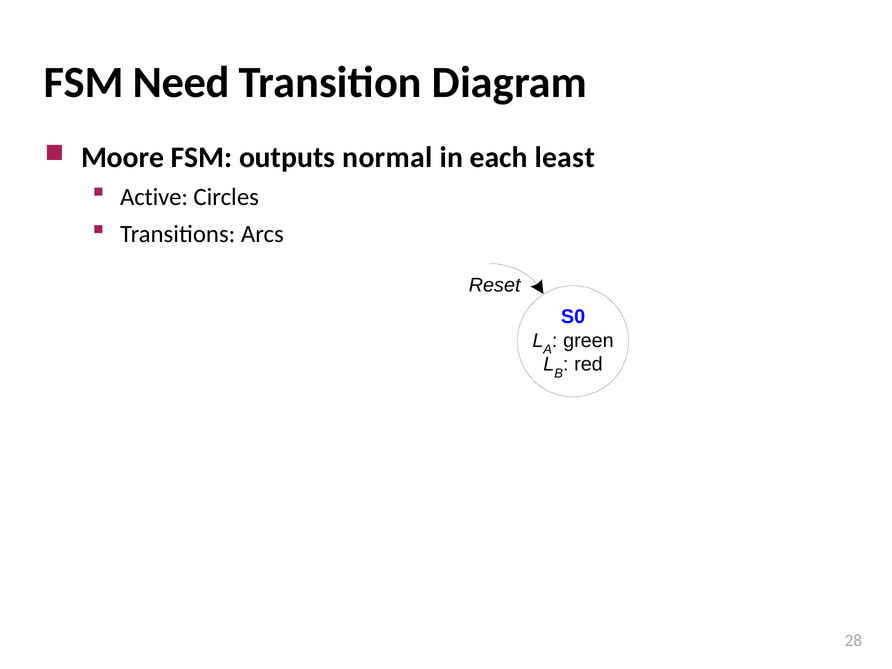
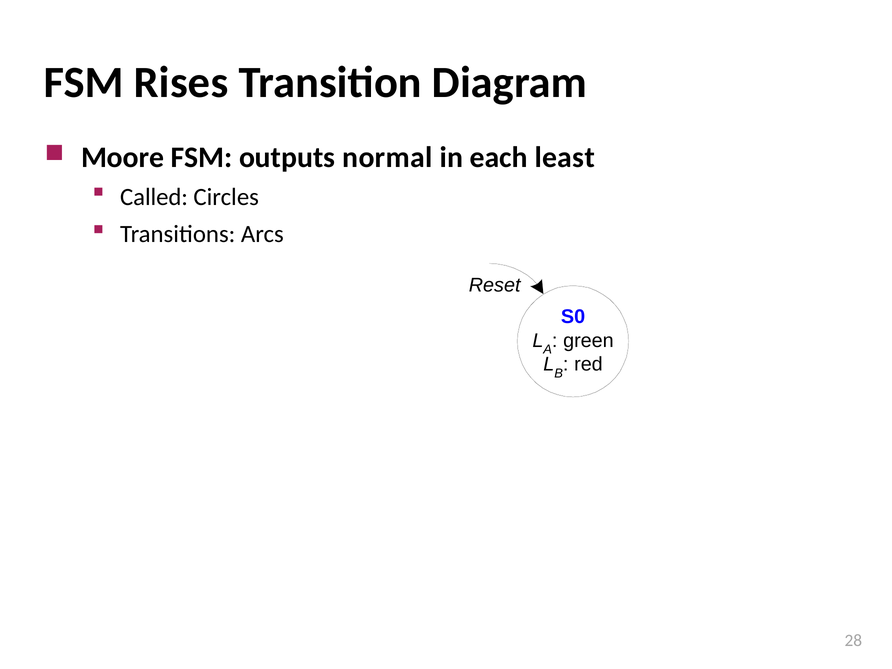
Need: Need -> Rises
Active: Active -> Called
